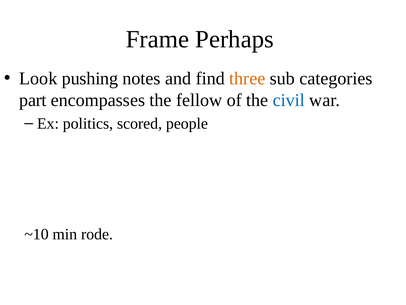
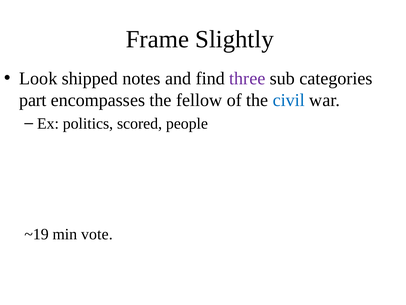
Perhaps: Perhaps -> Slightly
pushing: pushing -> shipped
three colour: orange -> purple
~10: ~10 -> ~19
rode: rode -> vote
